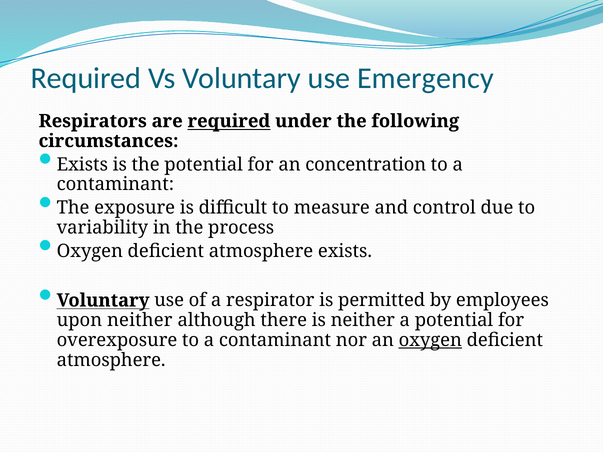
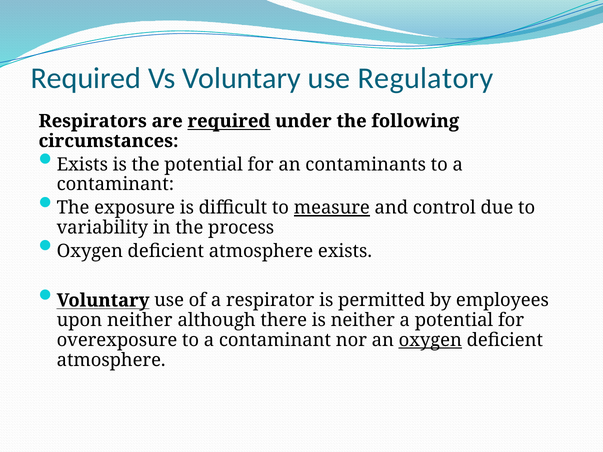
Emergency: Emergency -> Regulatory
concentration: concentration -> contaminants
measure underline: none -> present
